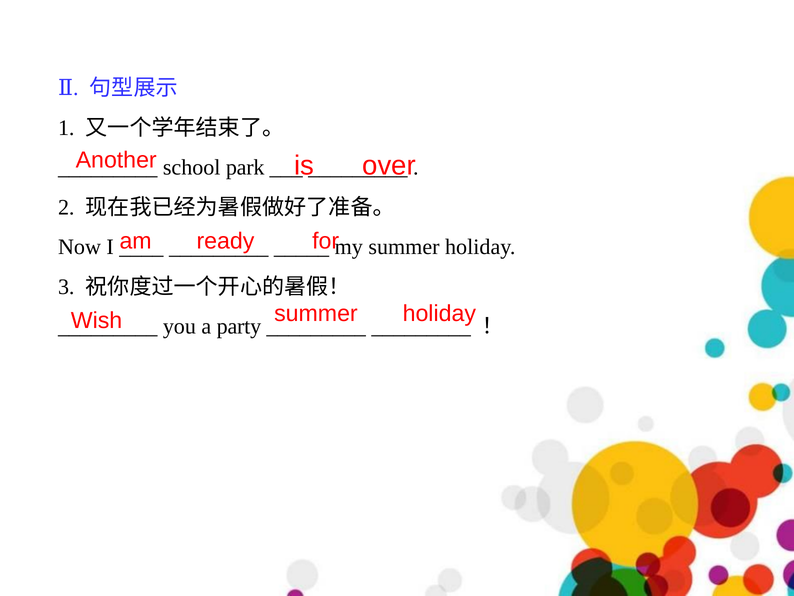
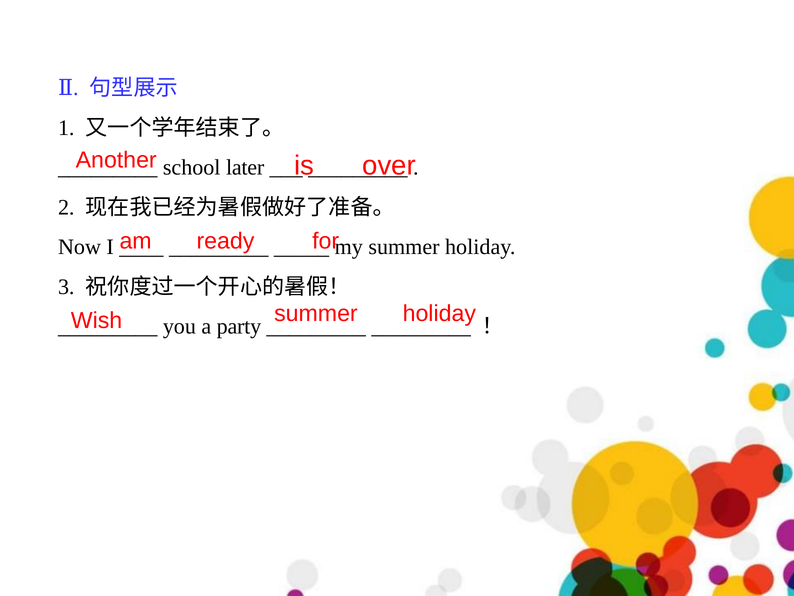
park: park -> later
